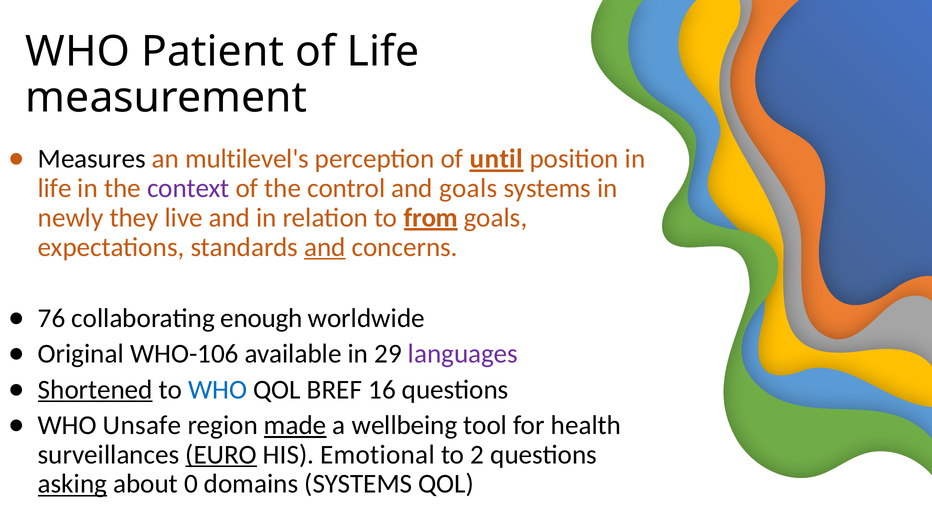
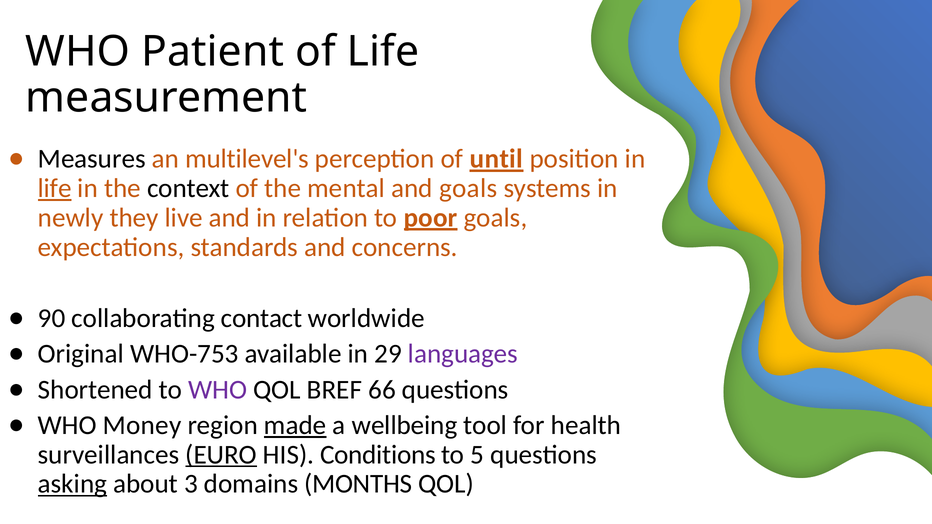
life at (55, 188) underline: none -> present
context colour: purple -> black
control: control -> mental
from: from -> poor
and at (325, 247) underline: present -> none
76: 76 -> 90
enough: enough -> contact
WHO-106: WHO-106 -> WHO-753
Shortened underline: present -> none
WHO at (218, 390) colour: blue -> purple
16: 16 -> 66
Unsafe: Unsafe -> Money
Emotional: Emotional -> Conditions
2: 2 -> 5
0: 0 -> 3
domains SYSTEMS: SYSTEMS -> MONTHS
